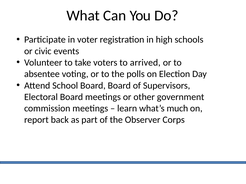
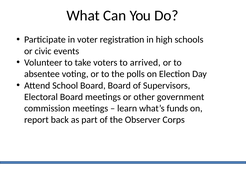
much: much -> funds
